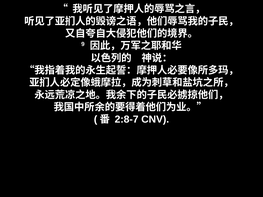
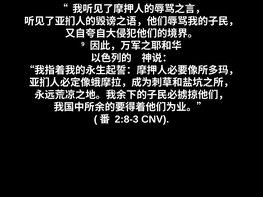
2:8-7: 2:8-7 -> 2:8-3
